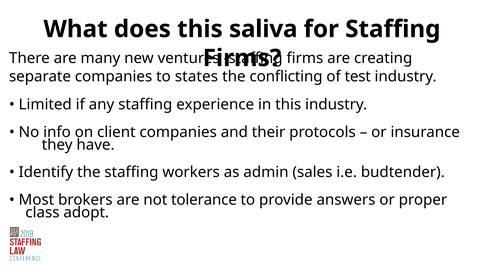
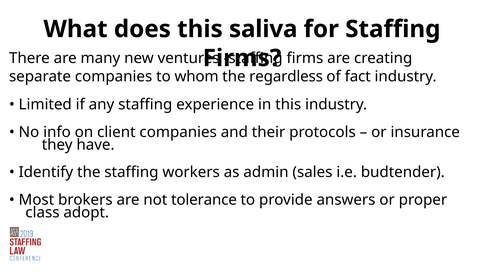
states: states -> whom
conflicting: conflicting -> regardless
test: test -> fact
